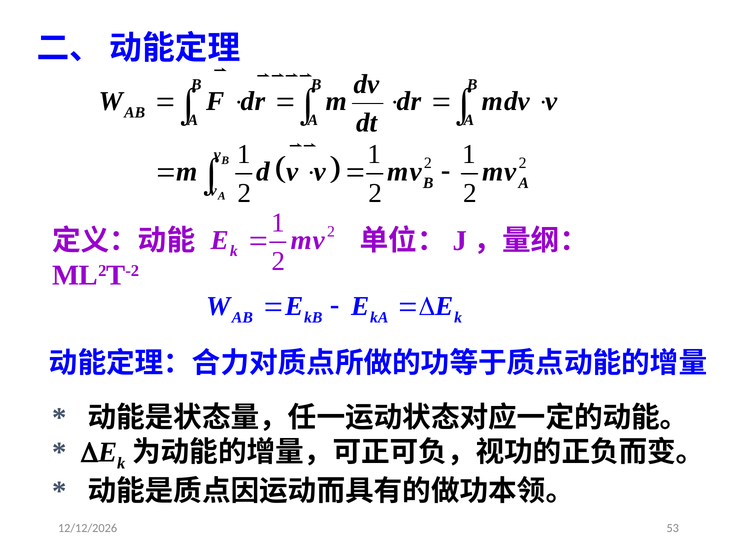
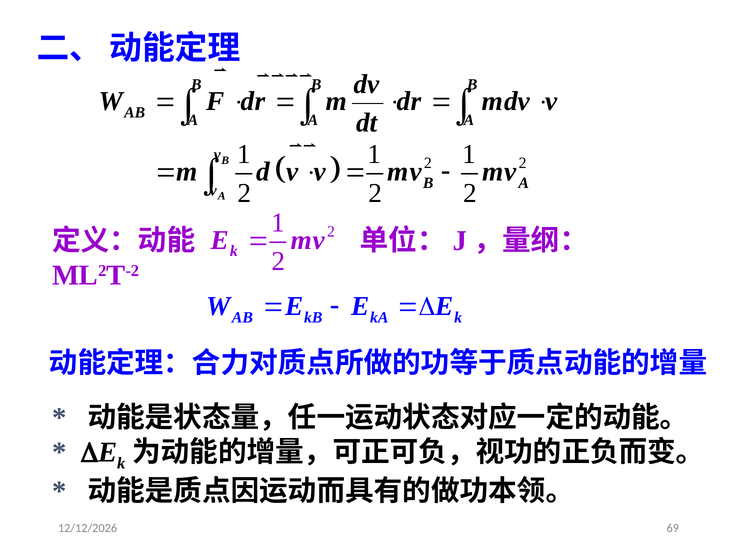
53: 53 -> 69
